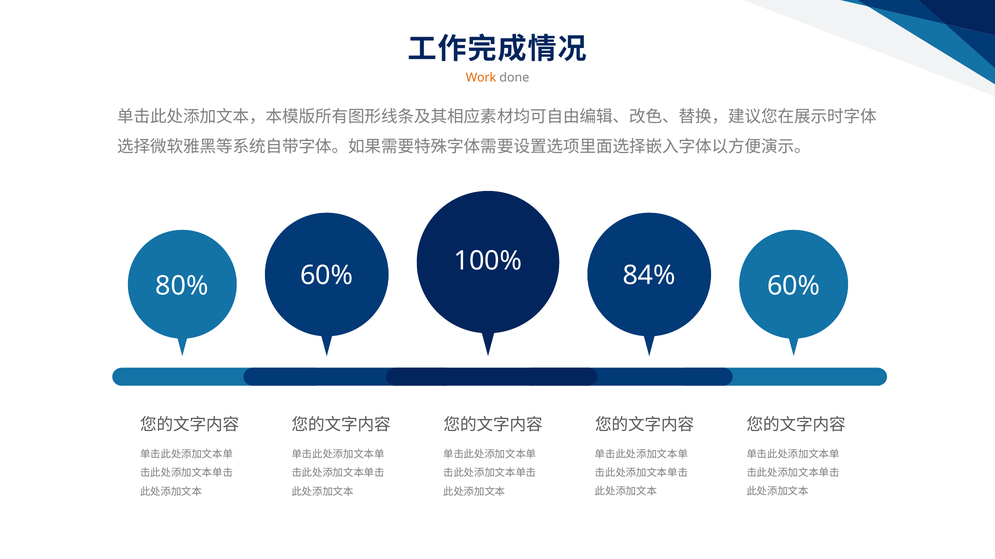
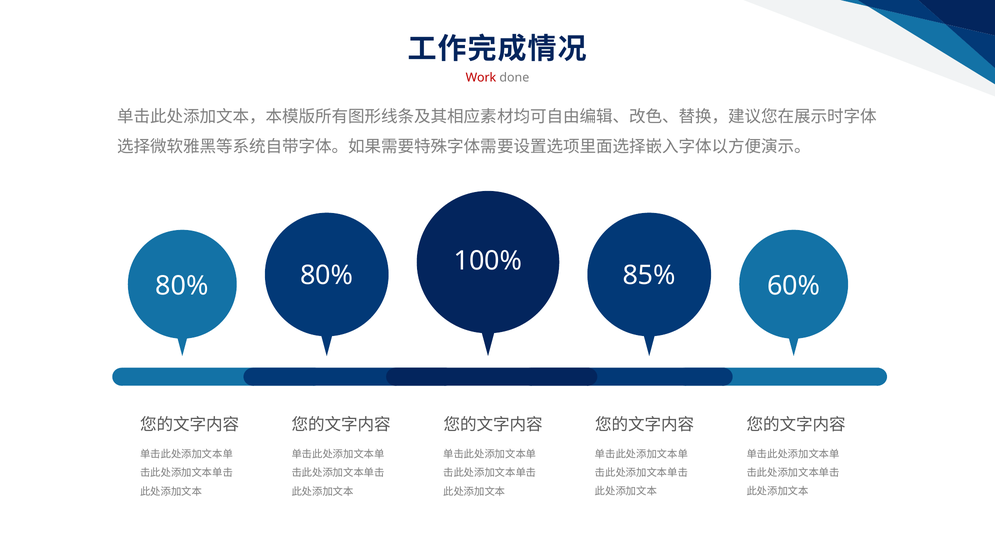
Work colour: orange -> red
84%: 84% -> 85%
80% 60%: 60% -> 80%
